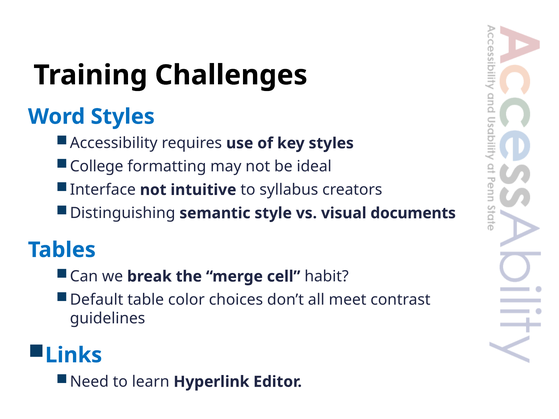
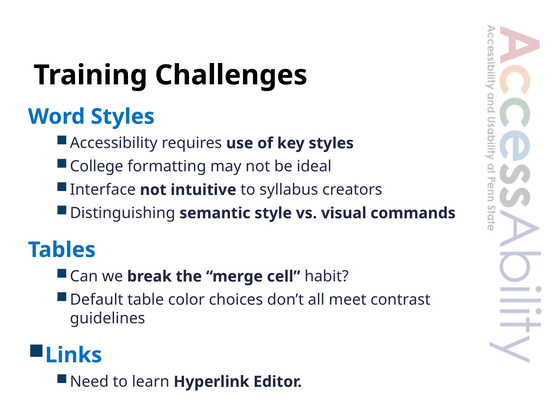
documents: documents -> commands
